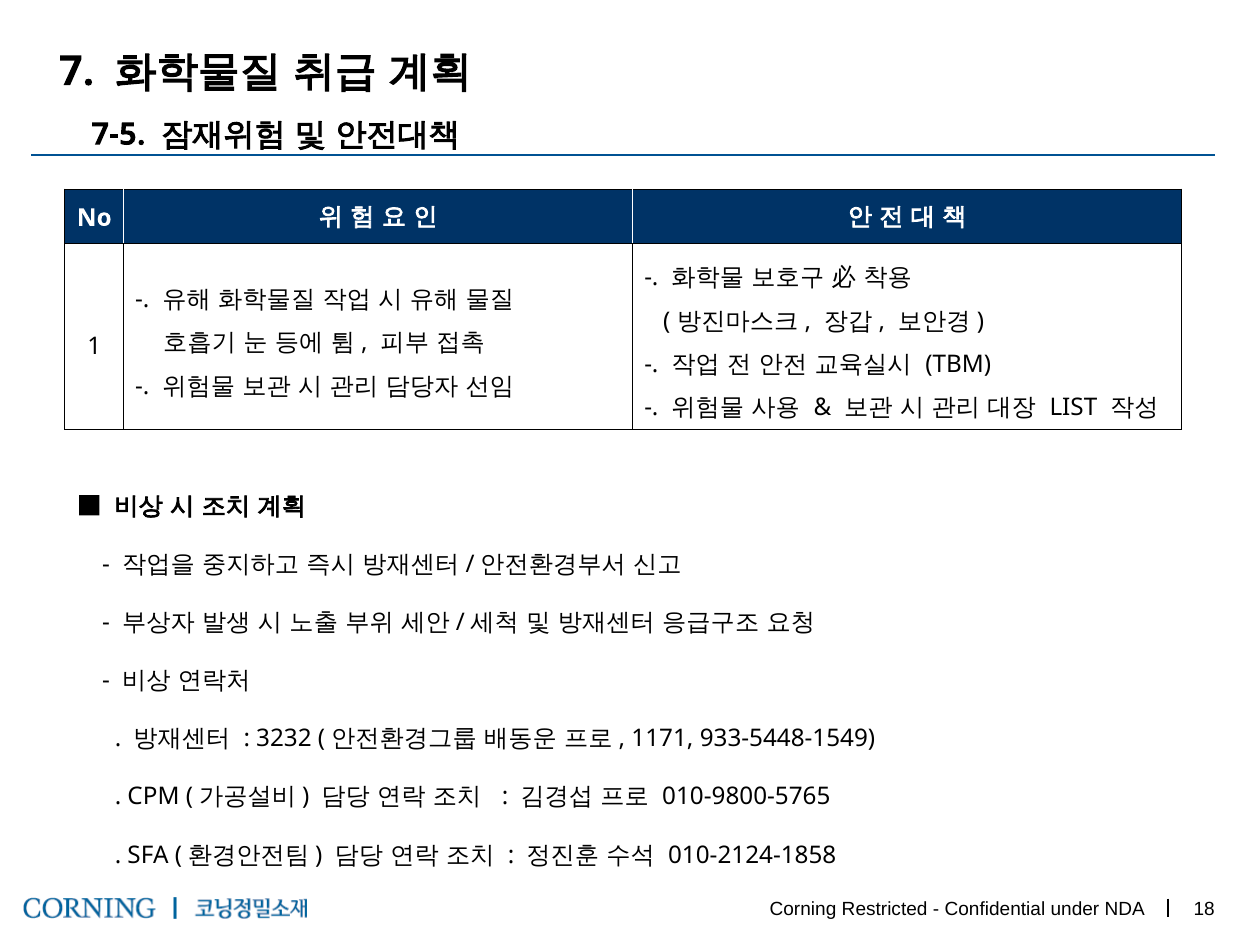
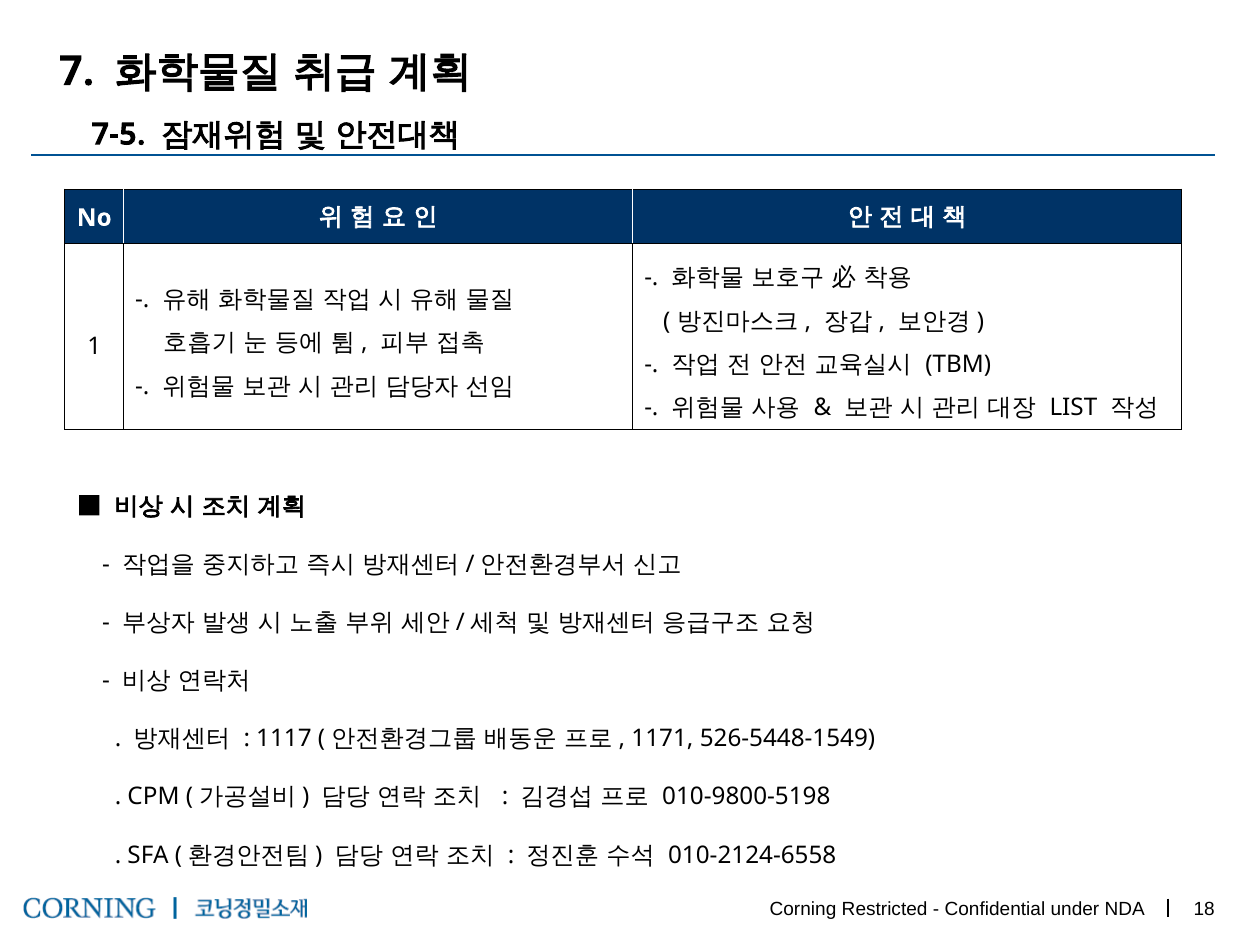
3232: 3232 -> 1117
933-5448-1549: 933-5448-1549 -> 526-5448-1549
010-9800-5765: 010-9800-5765 -> 010-9800-5198
010-2124-1858: 010-2124-1858 -> 010-2124-6558
